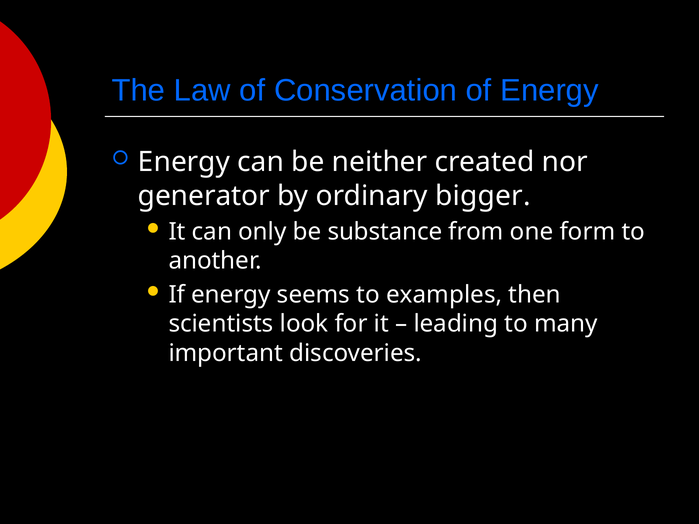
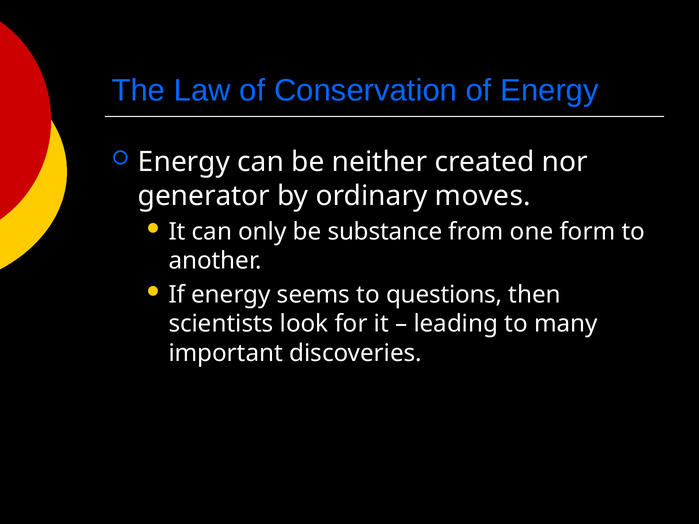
bigger: bigger -> moves
examples: examples -> questions
